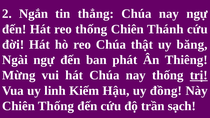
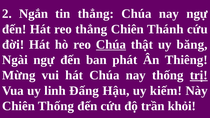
reo thống: thống -> thẳng
Chúa at (111, 45) underline: none -> present
Kiếm: Kiếm -> Đấng
đồng: đồng -> kiếm
sạch: sạch -> khỏi
